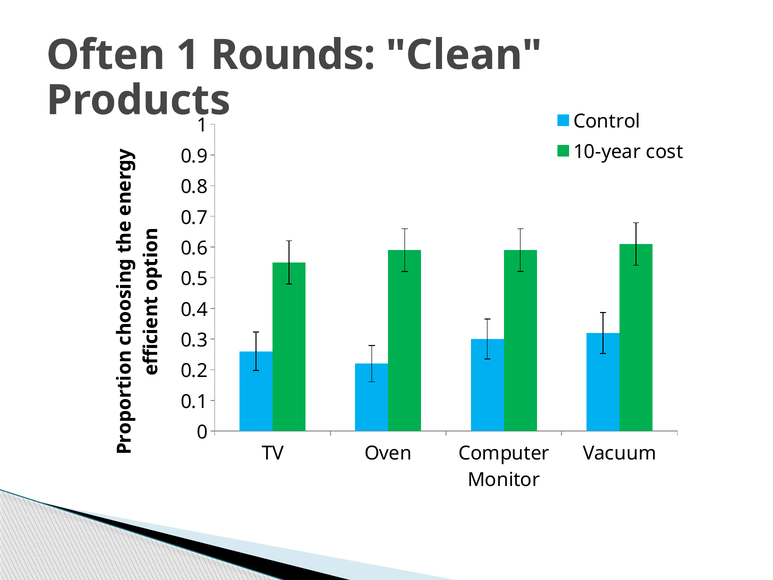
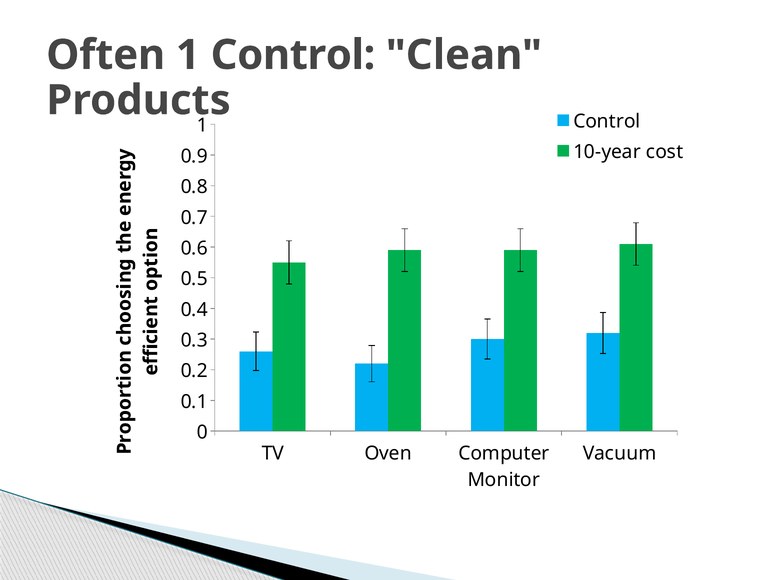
Rounds at (293, 55): Rounds -> Control
